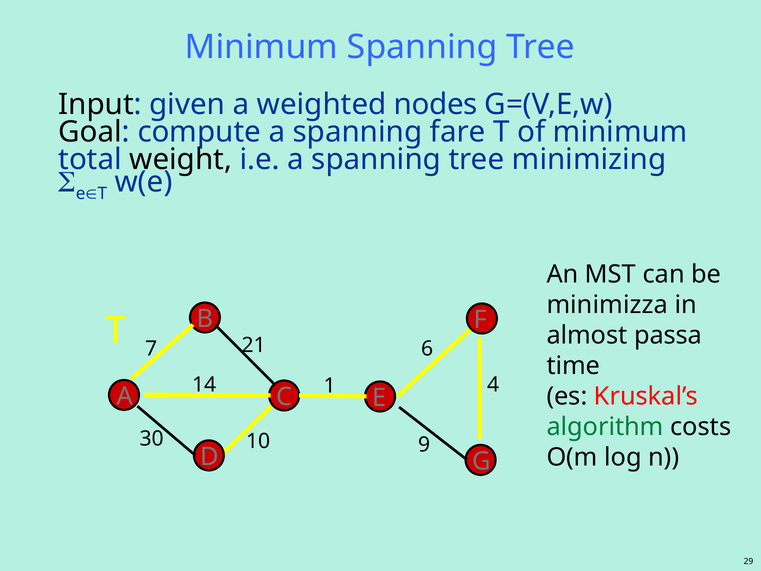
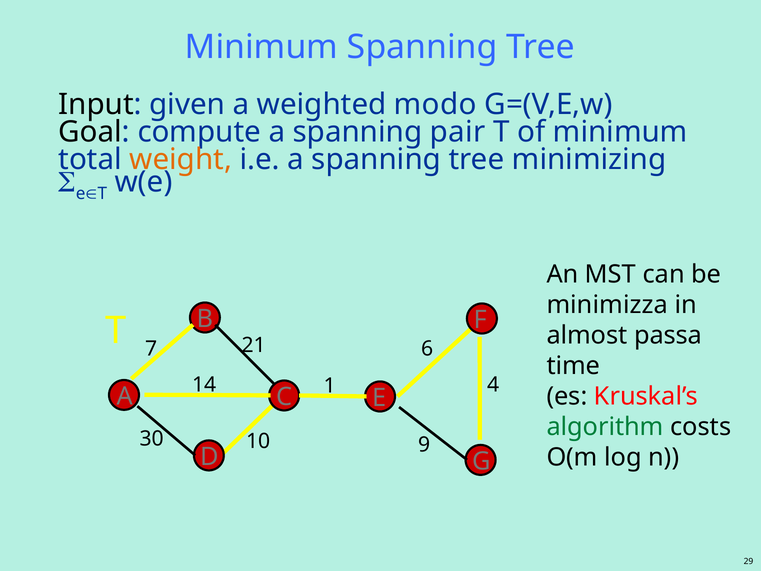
nodes: nodes -> modo
fare: fare -> pair
weight colour: black -> orange
